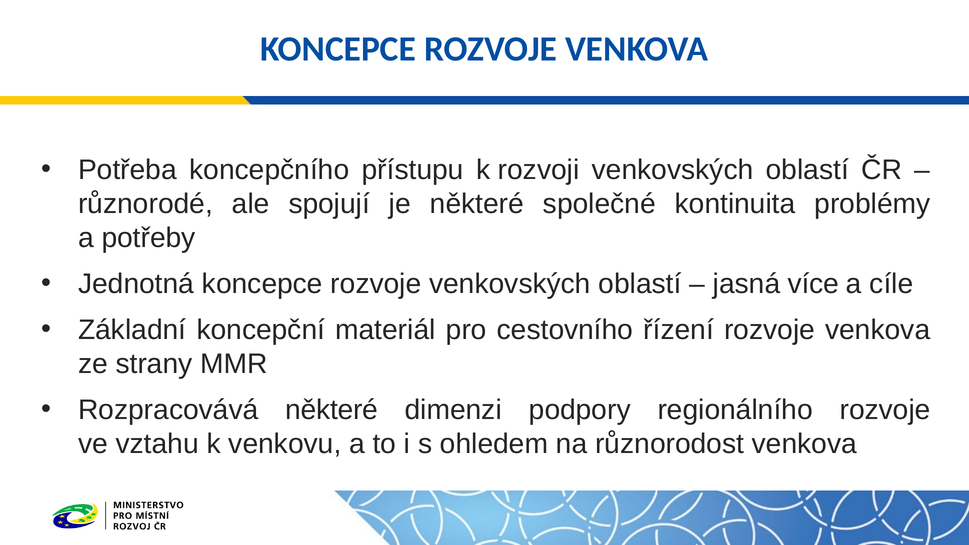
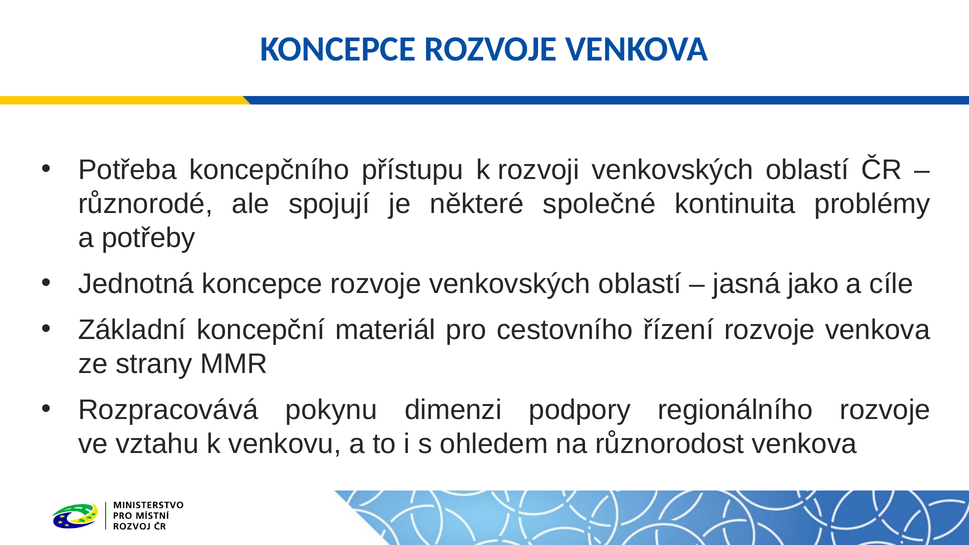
více: více -> jako
Rozpracovává některé: některé -> pokynu
